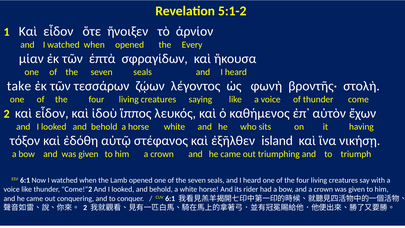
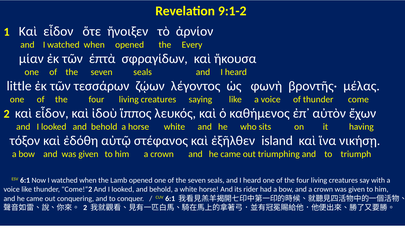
5:1-2: 5:1-2 -> 9:1-2
take: take -> little
στολὴ: στολὴ -> μέλας
